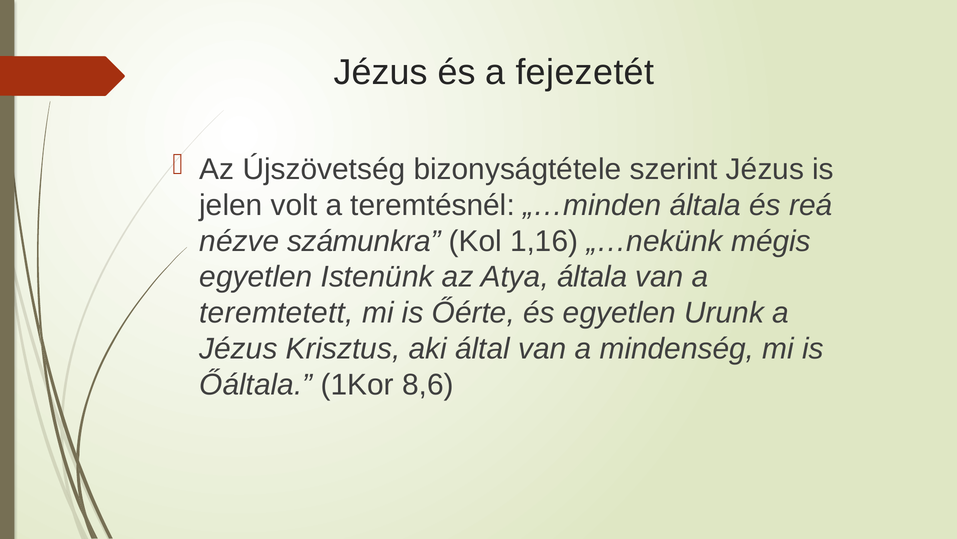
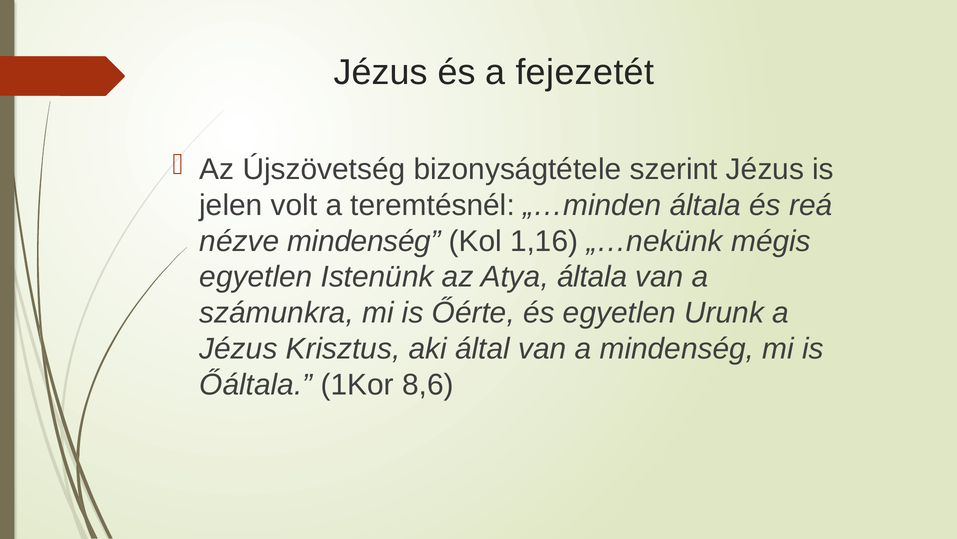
nézve számunkra: számunkra -> mindenség
teremtetett: teremtetett -> számunkra
